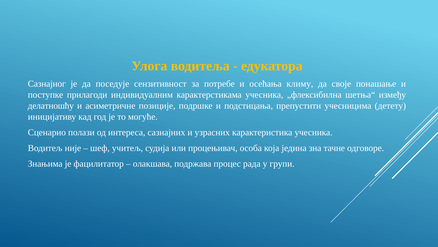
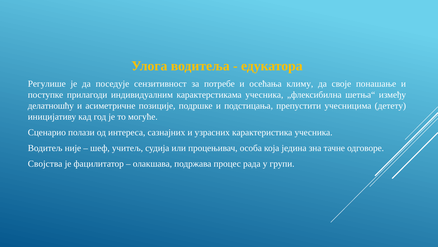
Сазнајног: Сазнајног -> Регулише
Знањима: Знањима -> Својства
